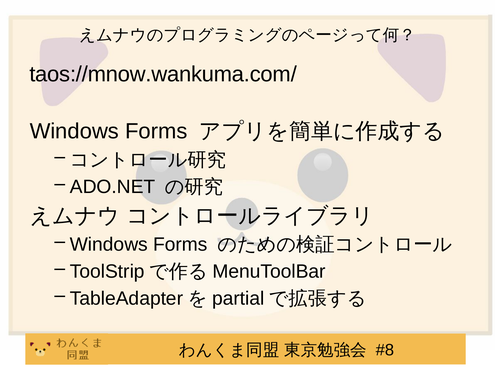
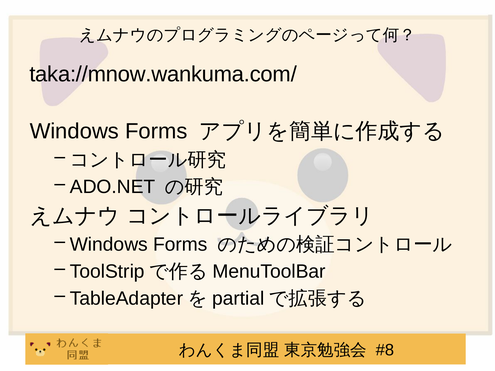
taos://mnow.wankuma.com/: taos://mnow.wankuma.com/ -> taka://mnow.wankuma.com/
